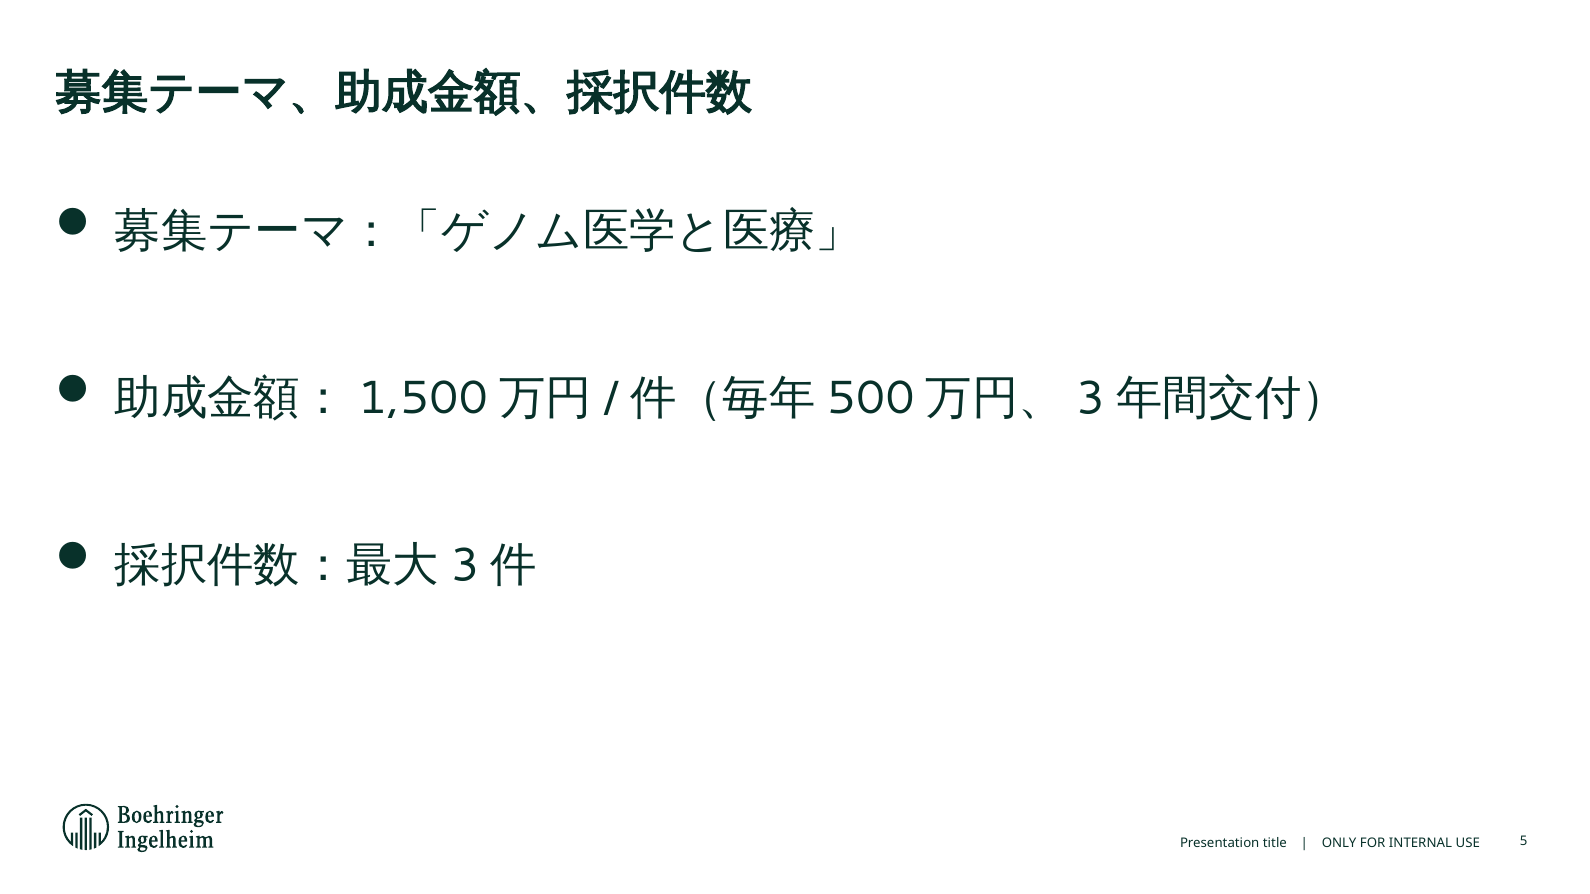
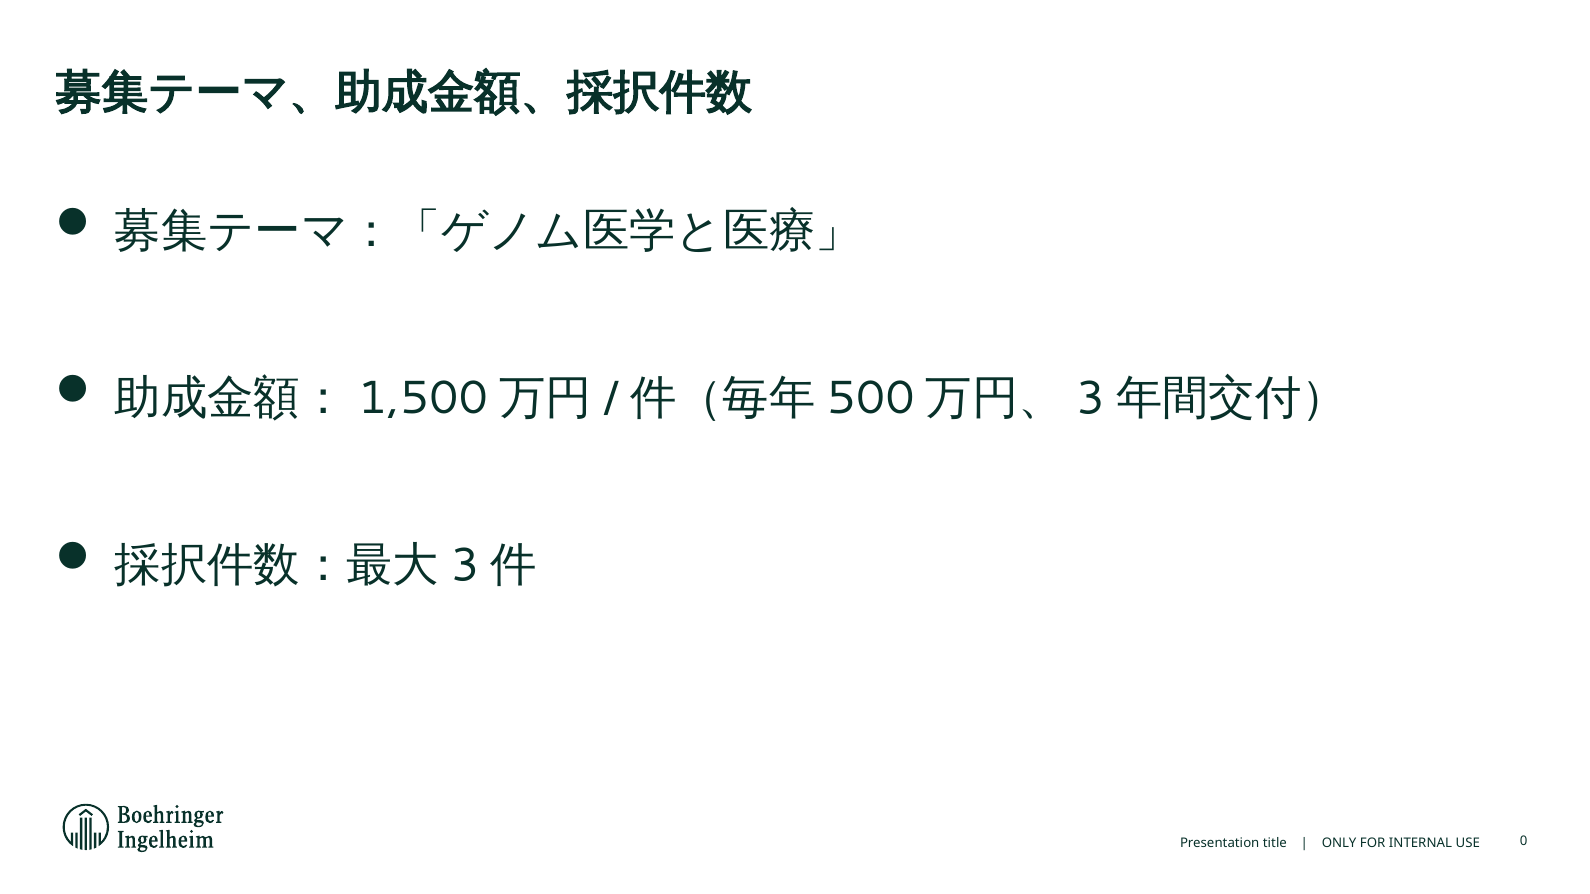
5: 5 -> 0
